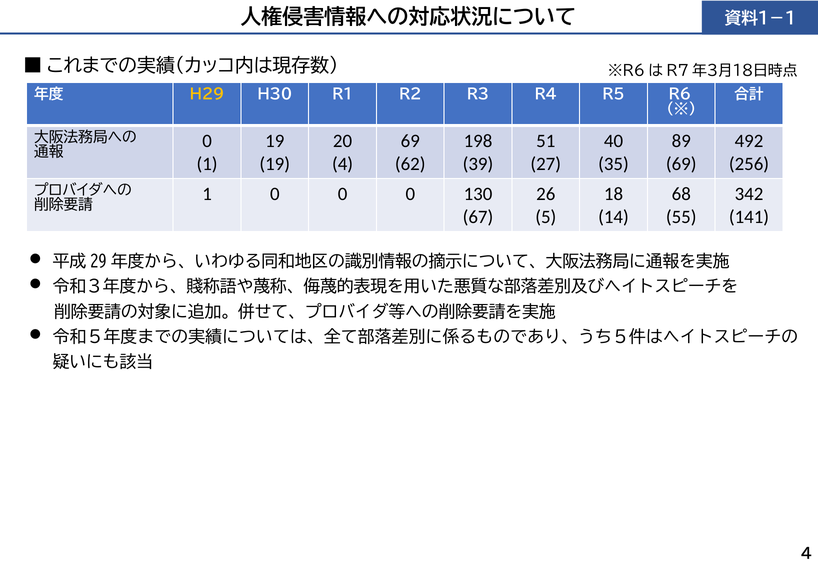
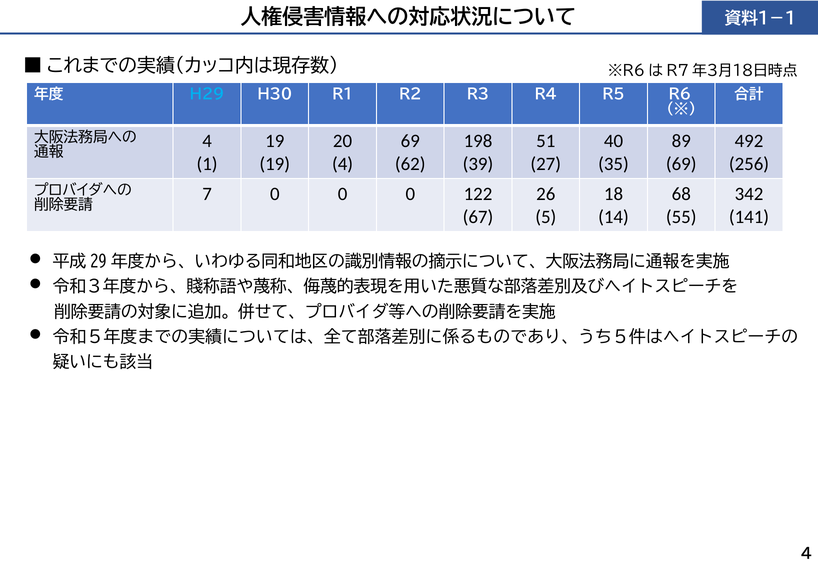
H29 colour: yellow -> light blue
0 at (207, 141): 0 -> 4
1 at (207, 194): 1 -> 7
130: 130 -> 122
